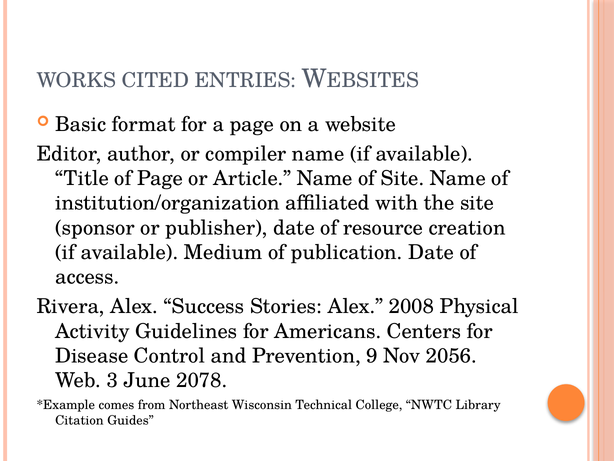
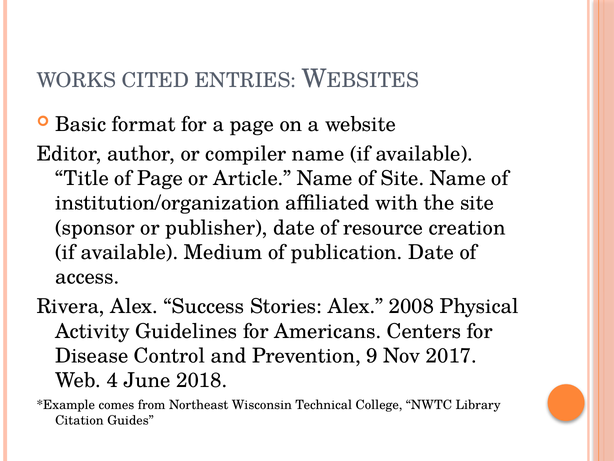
2056: 2056 -> 2017
3: 3 -> 4
2078: 2078 -> 2018
